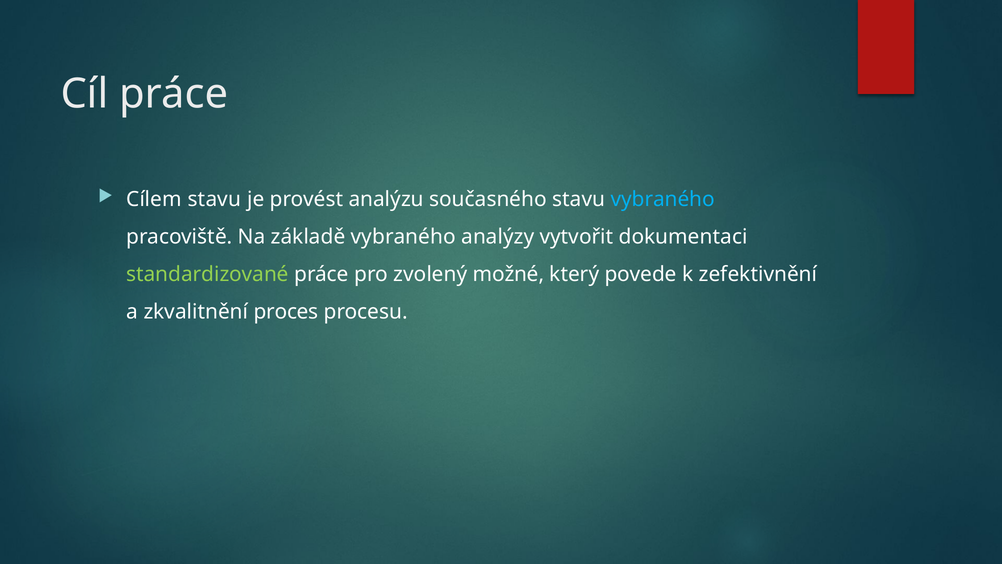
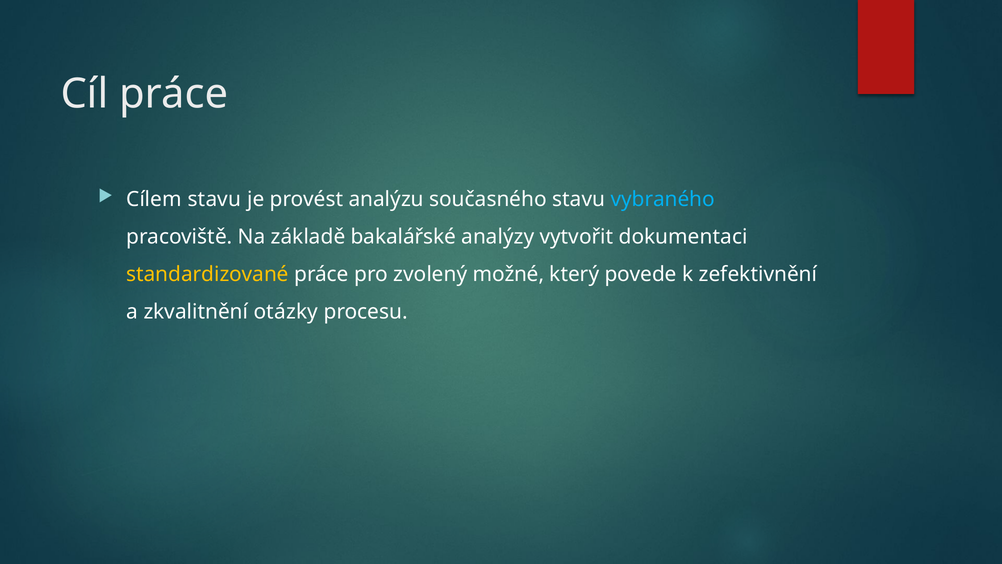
základě vybraného: vybraného -> bakalářské
standardizované colour: light green -> yellow
proces: proces -> otázky
